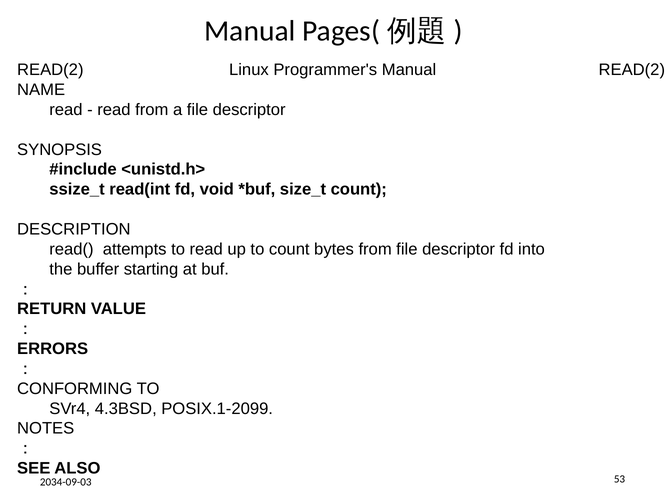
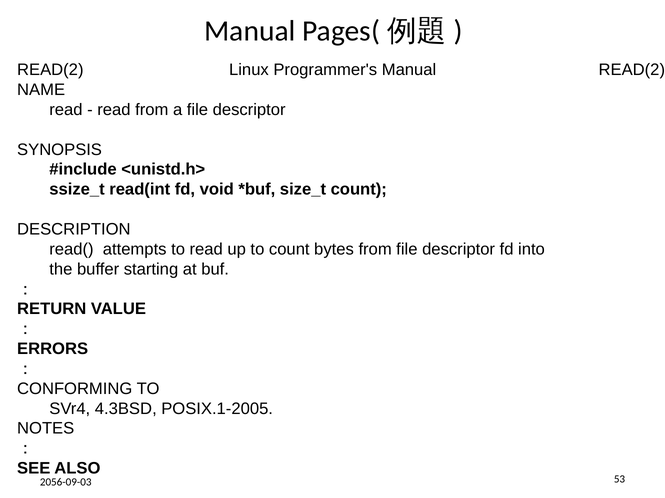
POSIX.1-2099: POSIX.1-2099 -> POSIX.1-2005
2034-09-03: 2034-09-03 -> 2056-09-03
